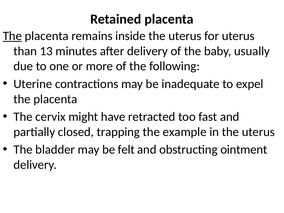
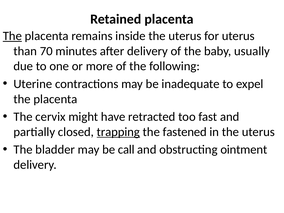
13: 13 -> 70
trapping underline: none -> present
example: example -> fastened
felt: felt -> call
